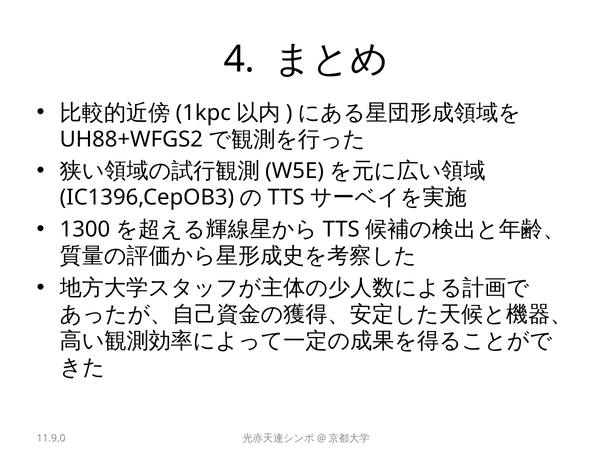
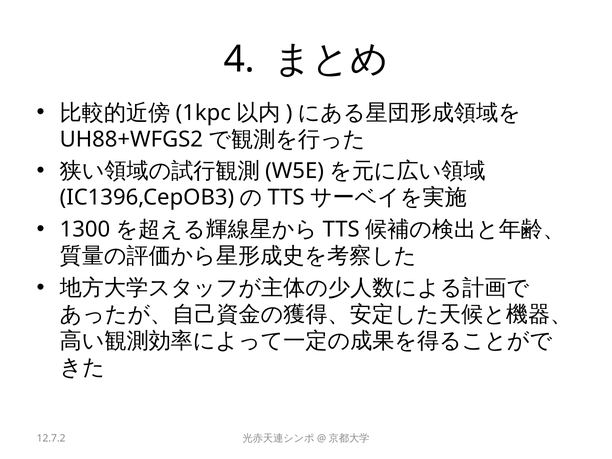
11.9.0: 11.9.0 -> 12.7.2
